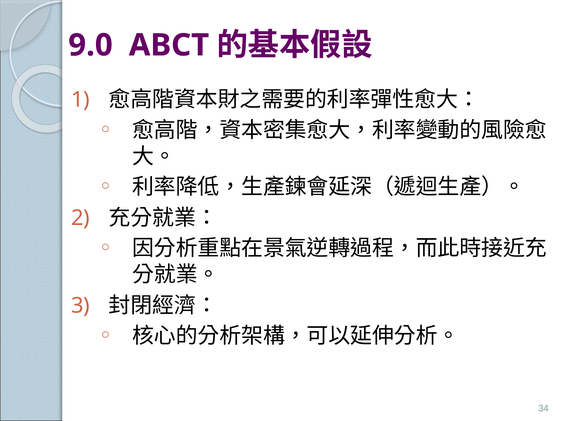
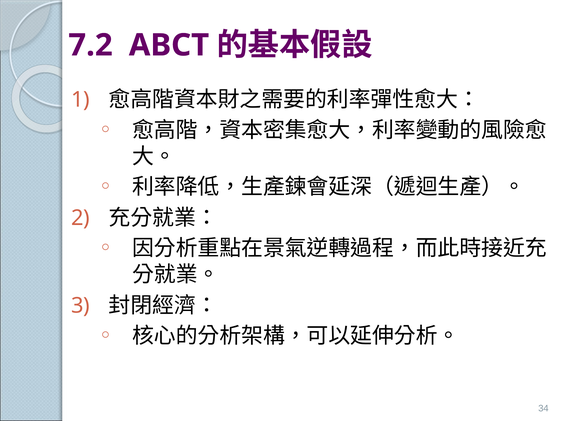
9.0: 9.0 -> 7.2
